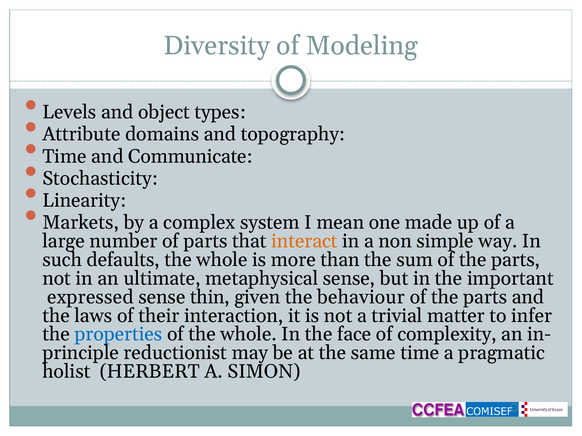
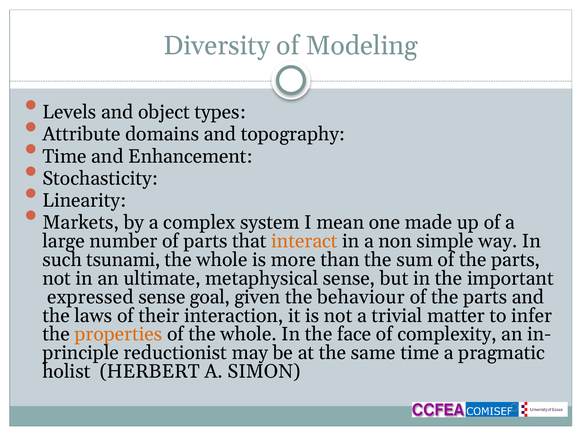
Communicate: Communicate -> Enhancement
defaults: defaults -> tsunami
thin: thin -> goal
properties colour: blue -> orange
